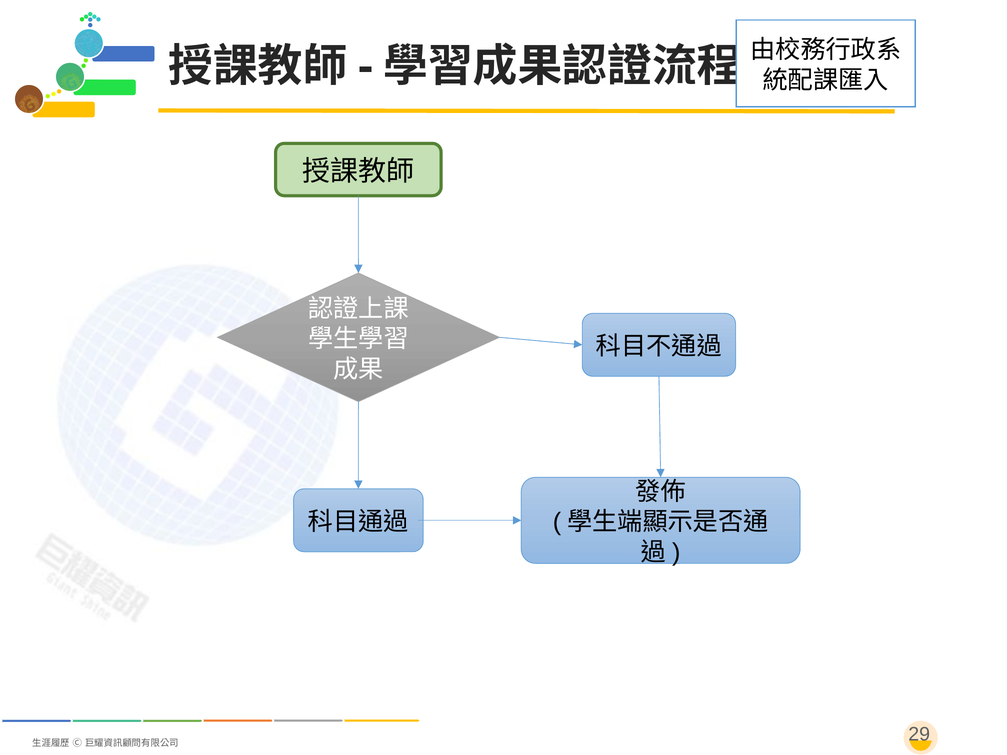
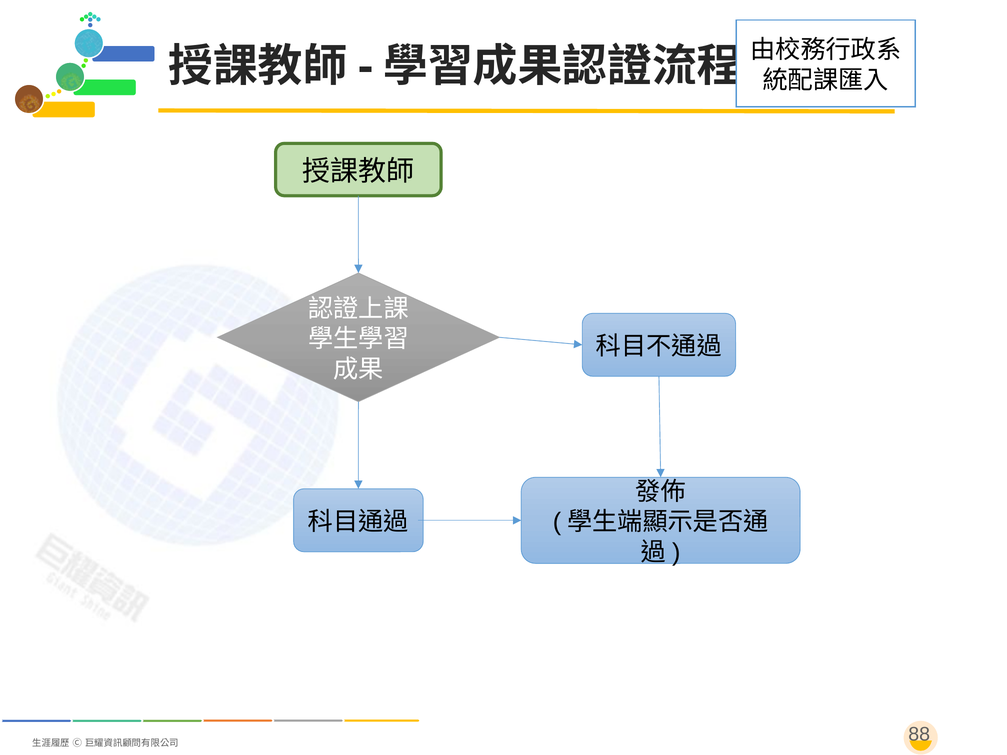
29: 29 -> 88
